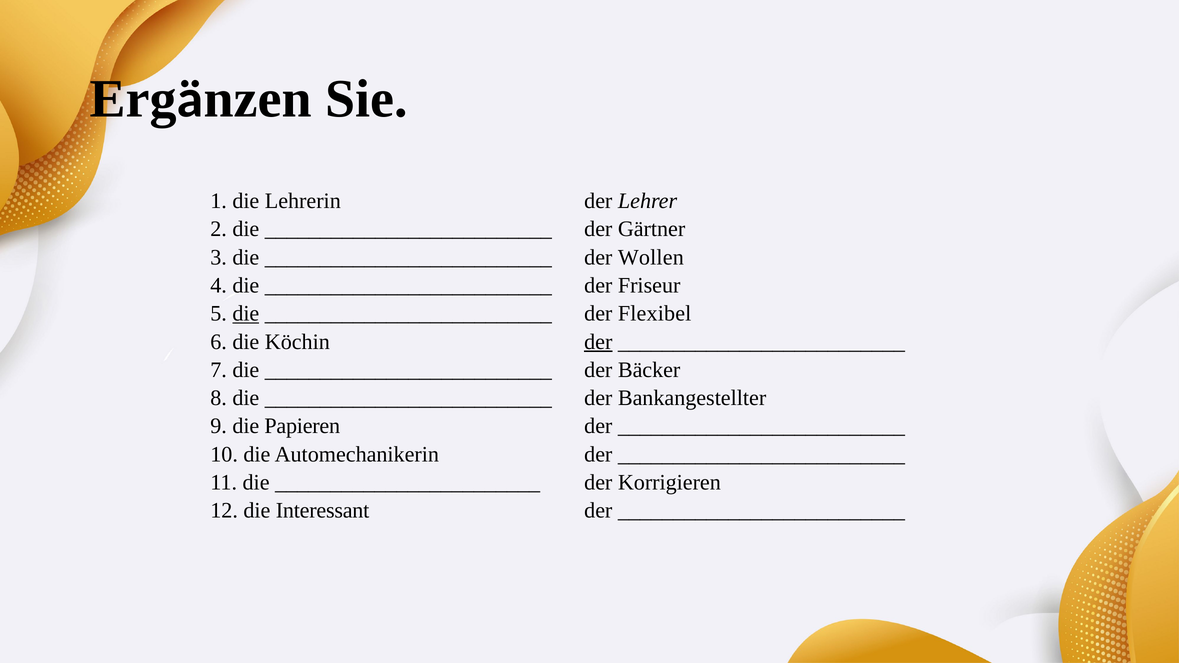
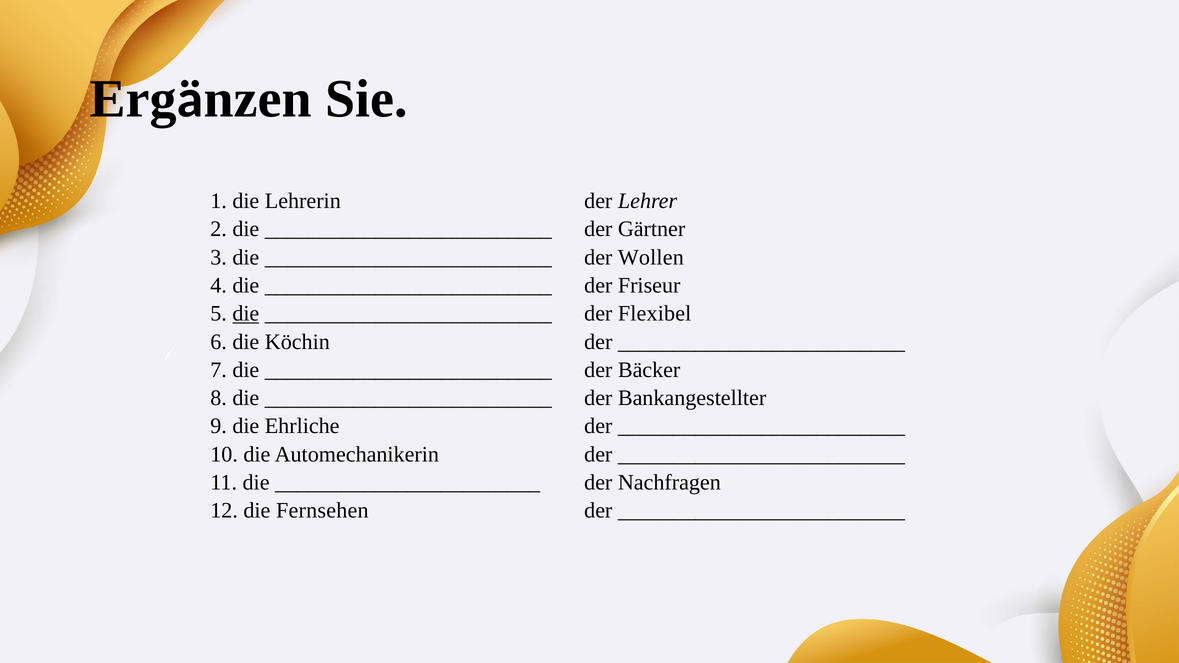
der at (598, 342) underline: present -> none
Papieren: Papieren -> Ehrliche
Korrigieren: Korrigieren -> Nachfragen
Interessant: Interessant -> Fernsehen
